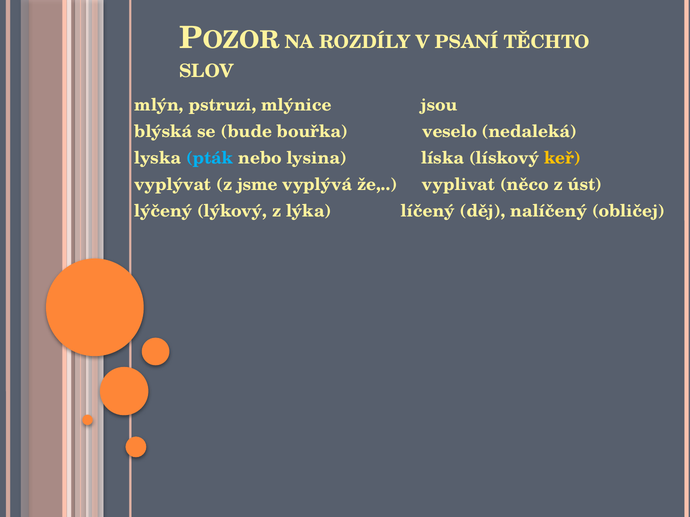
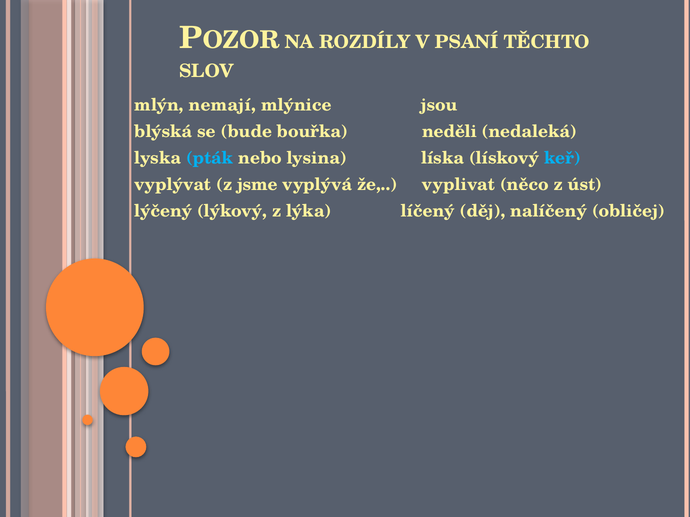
pstruzi: pstruzi -> nemají
veselo: veselo -> neděli
keř colour: yellow -> light blue
